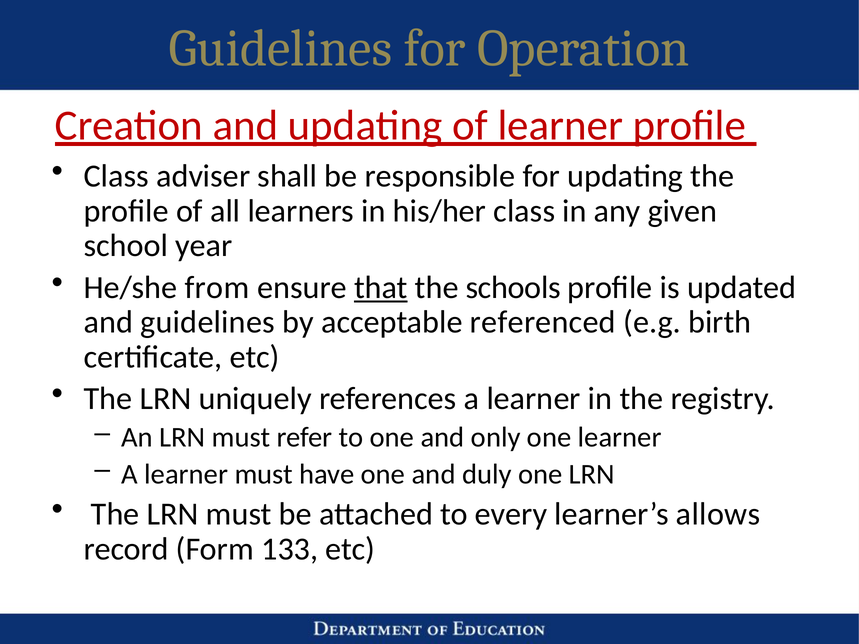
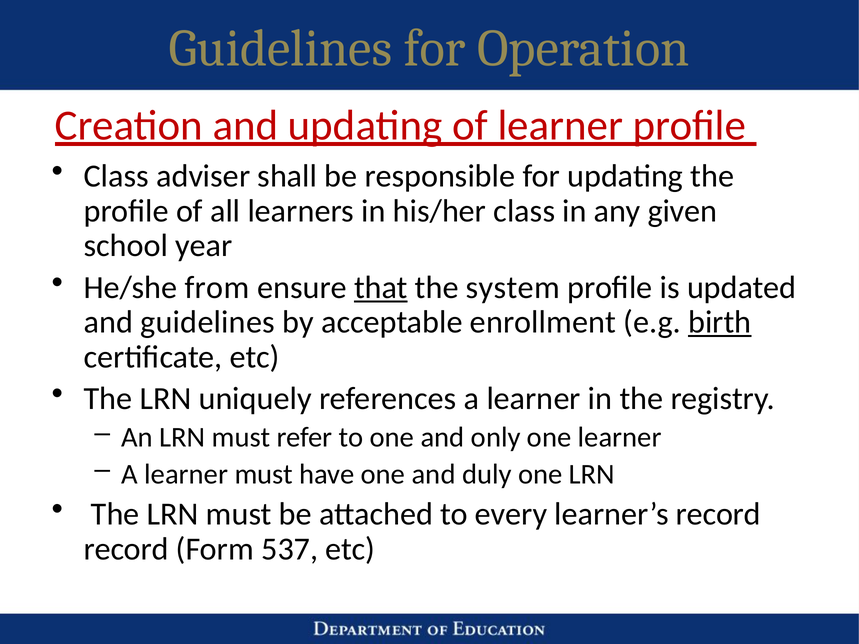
schools: schools -> system
referenced: referenced -> enrollment
birth underline: none -> present
learner’s allows: allows -> record
133: 133 -> 537
